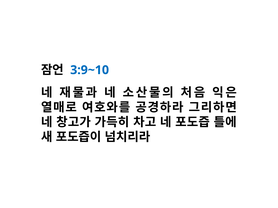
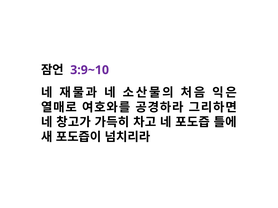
3:9~10 colour: blue -> purple
